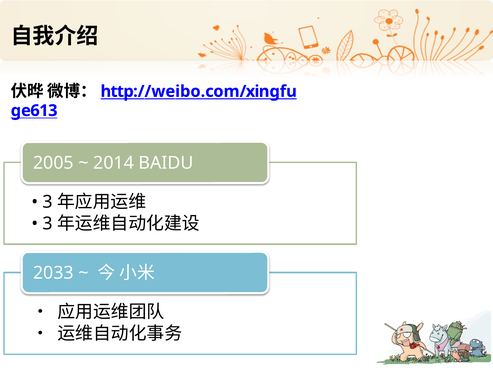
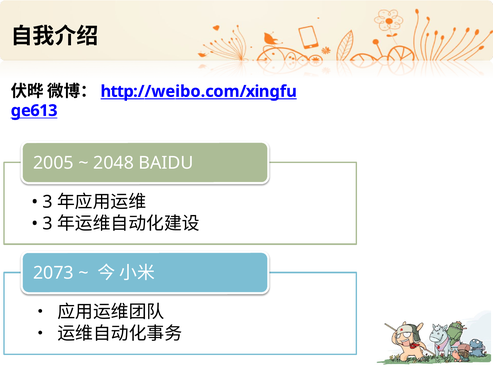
2014: 2014 -> 2048
2033: 2033 -> 2073
